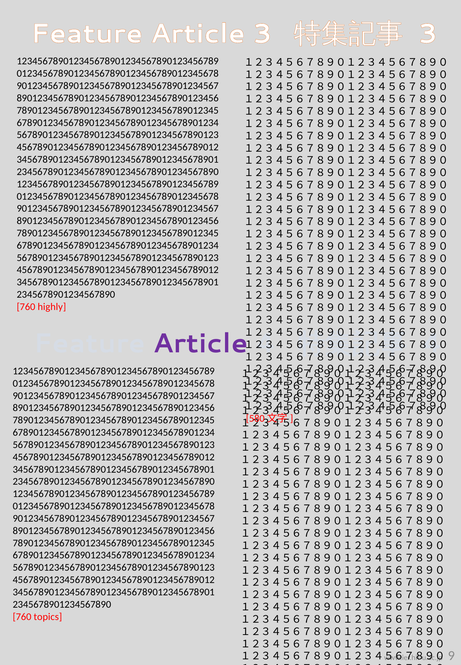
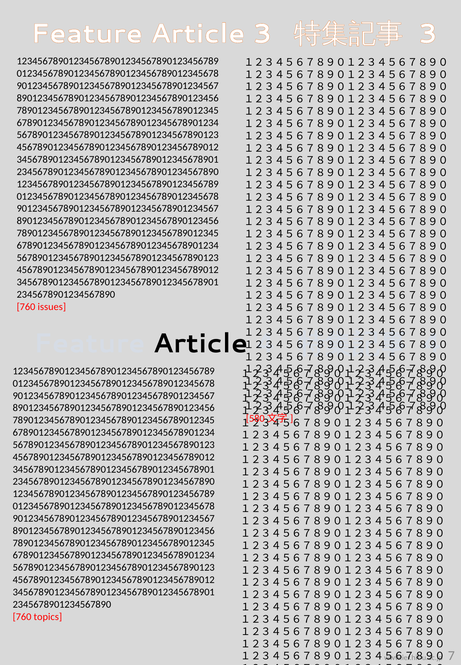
highly: highly -> issues
Article at (200, 344) colour: purple -> black
9: 9 -> 7
